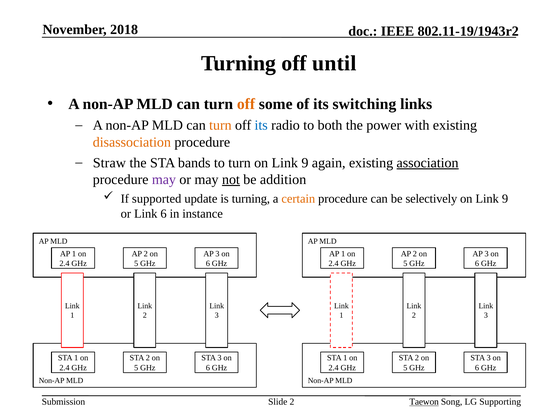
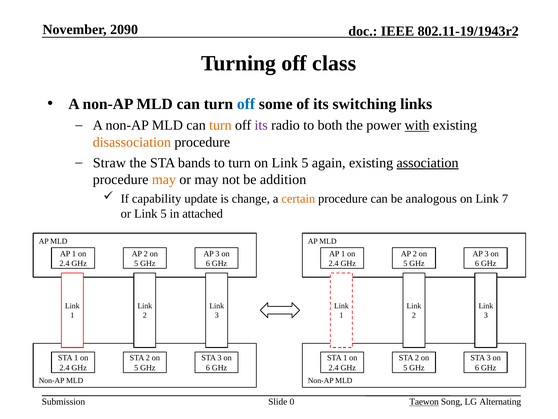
2018: 2018 -> 2090
until: until -> class
off at (246, 104) colour: orange -> blue
its at (261, 125) colour: blue -> purple
with underline: none -> present
turn on Link 9: 9 -> 5
may at (164, 179) colour: purple -> orange
not underline: present -> none
supported: supported -> capability
is turning: turning -> change
selectively: selectively -> analogous
9 at (505, 199): 9 -> 7
or Link 6: 6 -> 5
instance: instance -> attached
Slide 2: 2 -> 0
Supporting: Supporting -> Alternating
